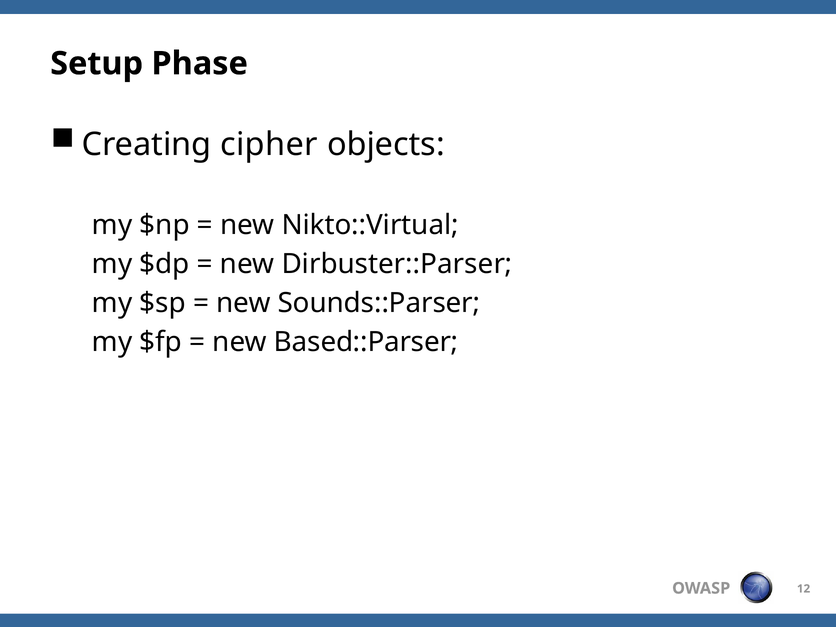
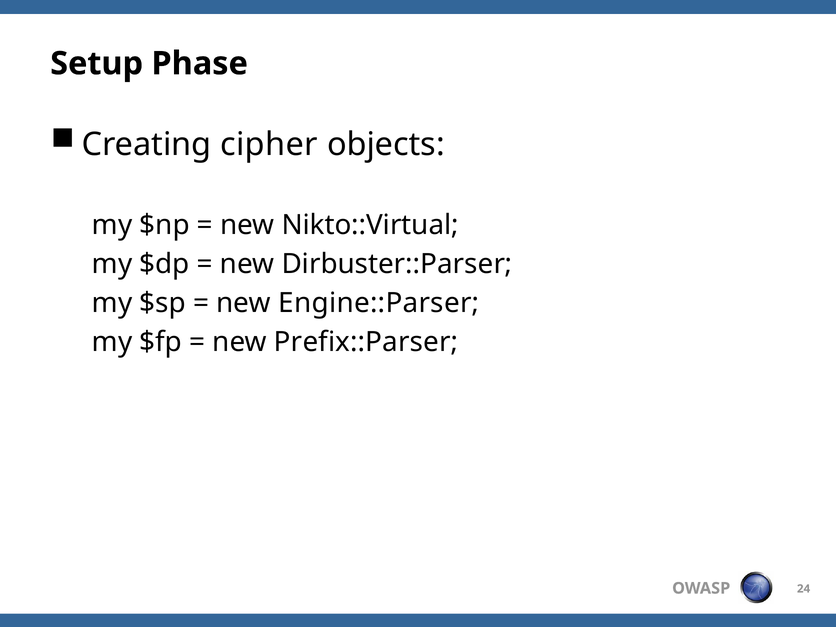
Sounds::Parser: Sounds::Parser -> Engine::Parser
Based::Parser: Based::Parser -> Prefix::Parser
12: 12 -> 24
